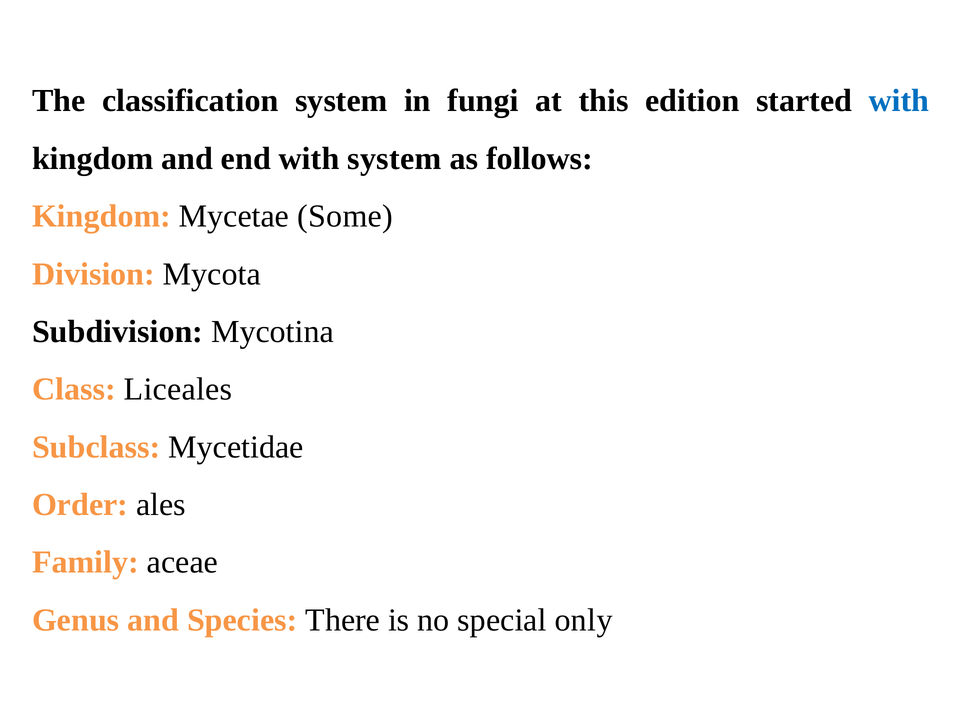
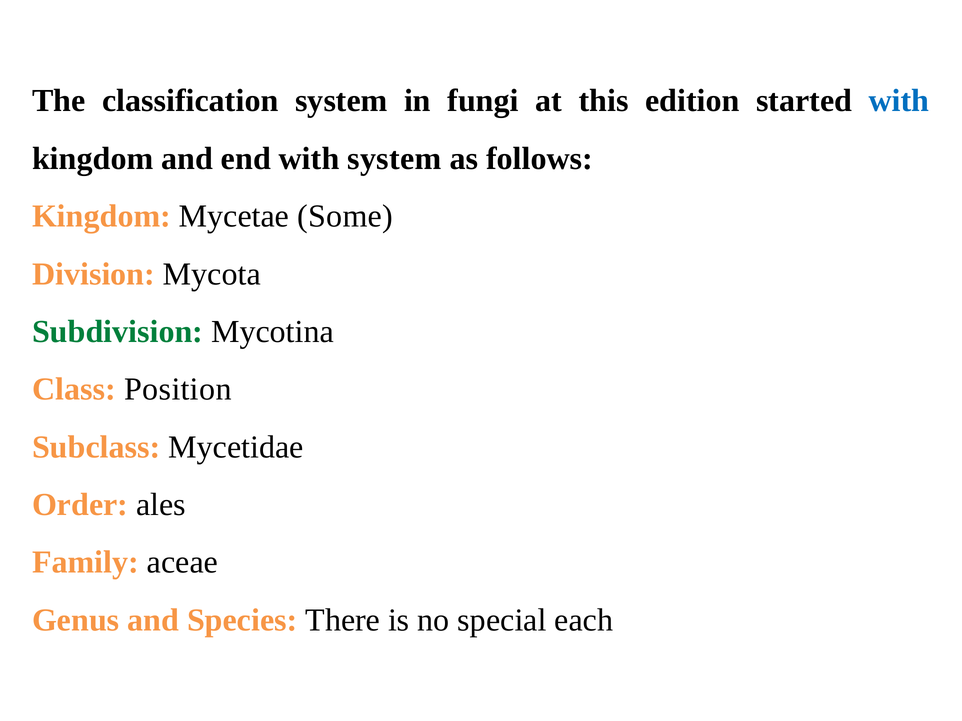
Subdivision colour: black -> green
Liceales: Liceales -> Position
only: only -> each
